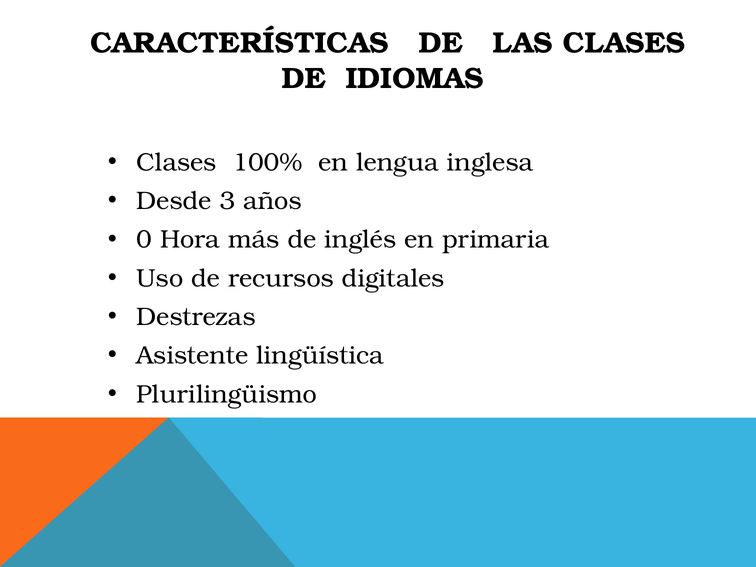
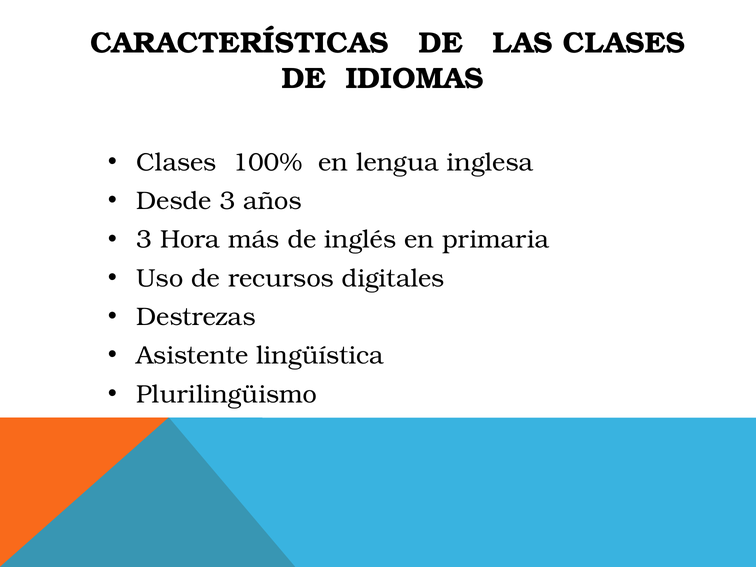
0 at (144, 240): 0 -> 3
